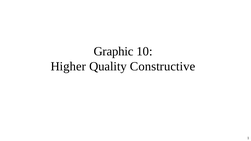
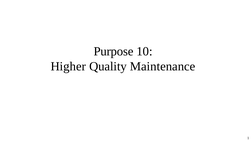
Graphic: Graphic -> Purpose
Constructive: Constructive -> Maintenance
